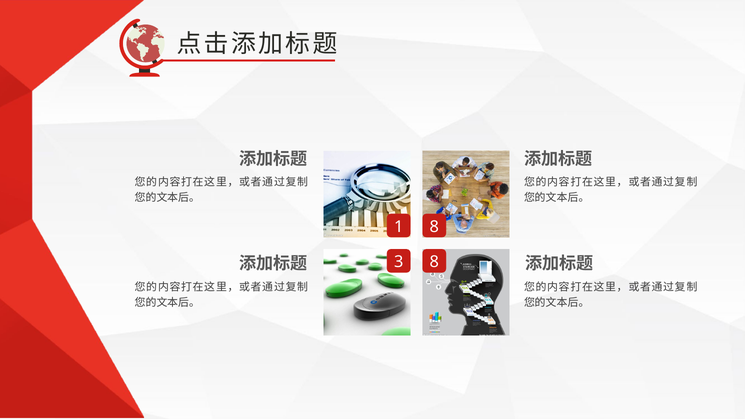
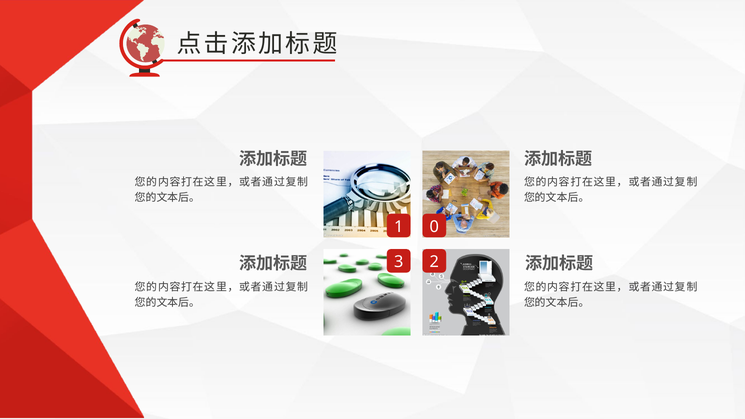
1 8: 8 -> 0
3 8: 8 -> 2
